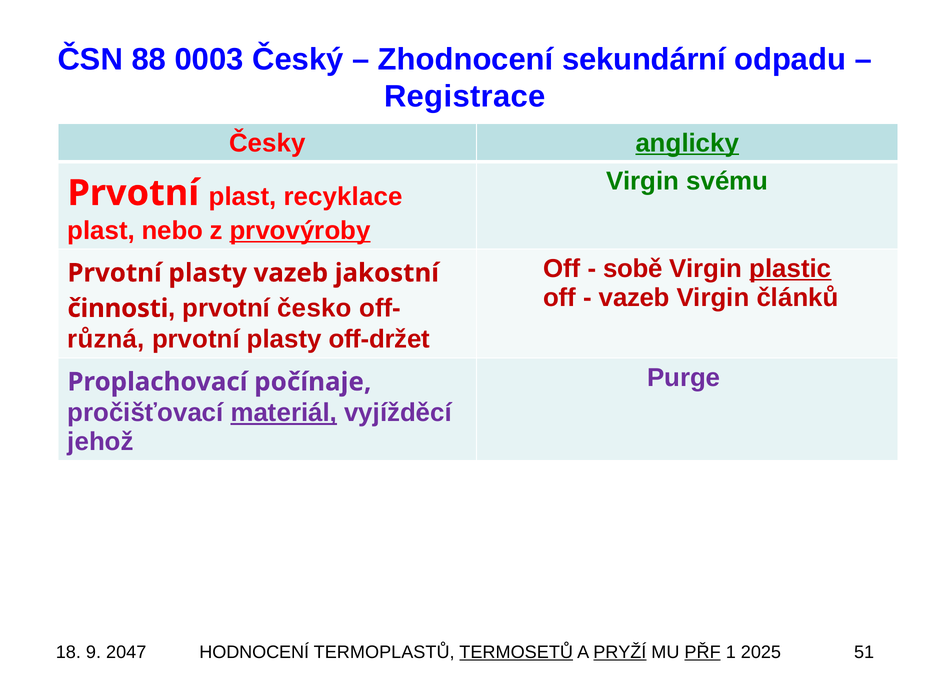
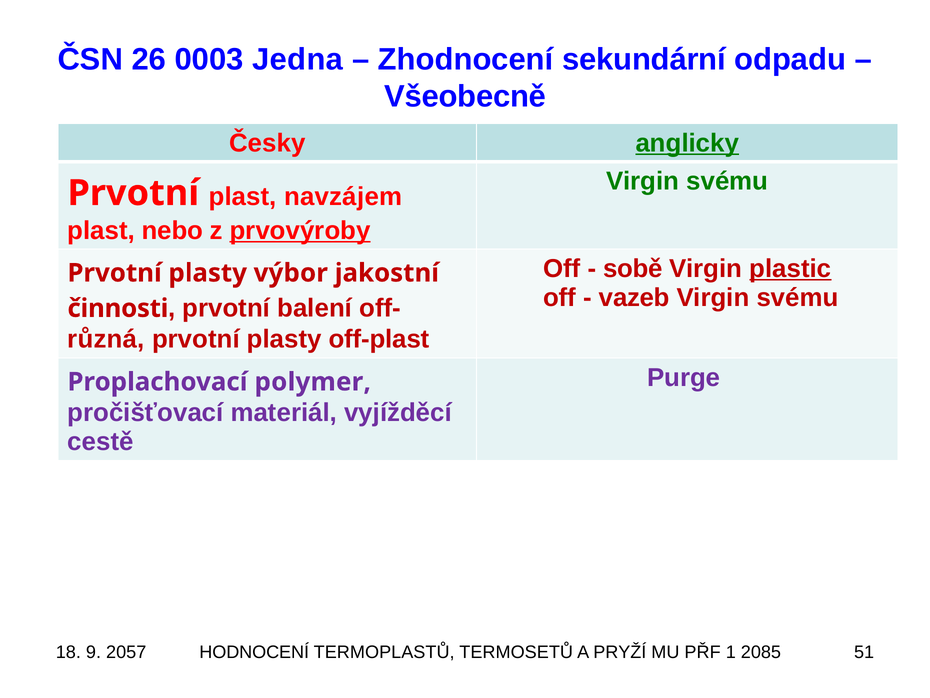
88: 88 -> 26
Český: Český -> Jedna
Registrace: Registrace -> Všeobecně
recyklace: recyklace -> navzájem
plasty vazeb: vazeb -> výbor
článků at (798, 297): článků -> svému
česko: česko -> balení
off-držet: off-držet -> off-plast
počínaje: počínaje -> polymer
materiál underline: present -> none
jehož: jehož -> cestě
2047: 2047 -> 2057
TERMOSETŮ underline: present -> none
PRYŽÍ underline: present -> none
PŘF underline: present -> none
2025: 2025 -> 2085
